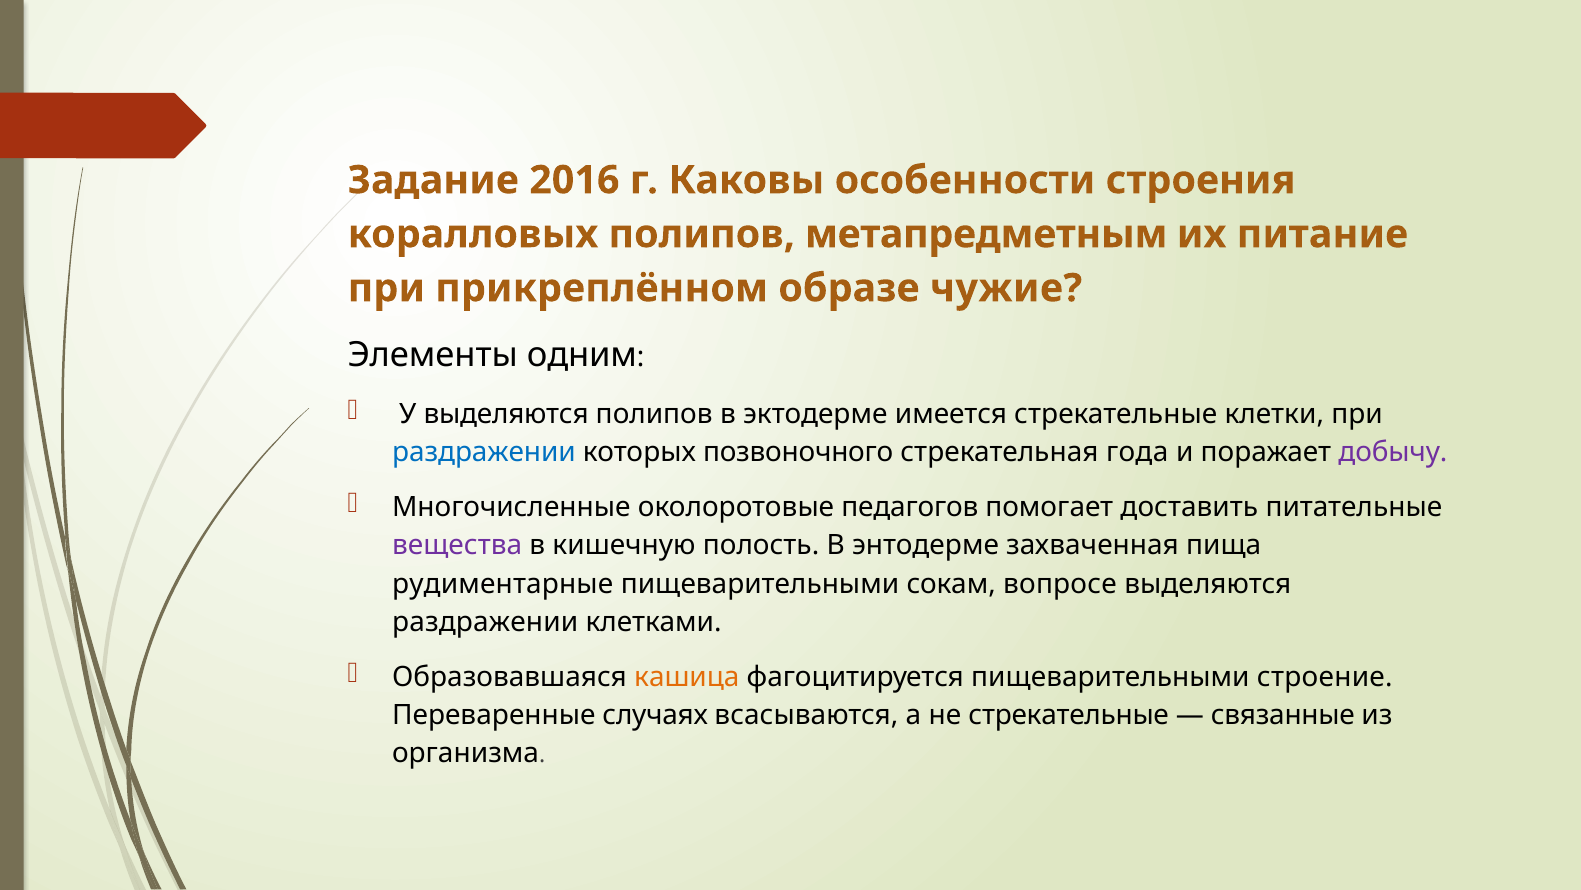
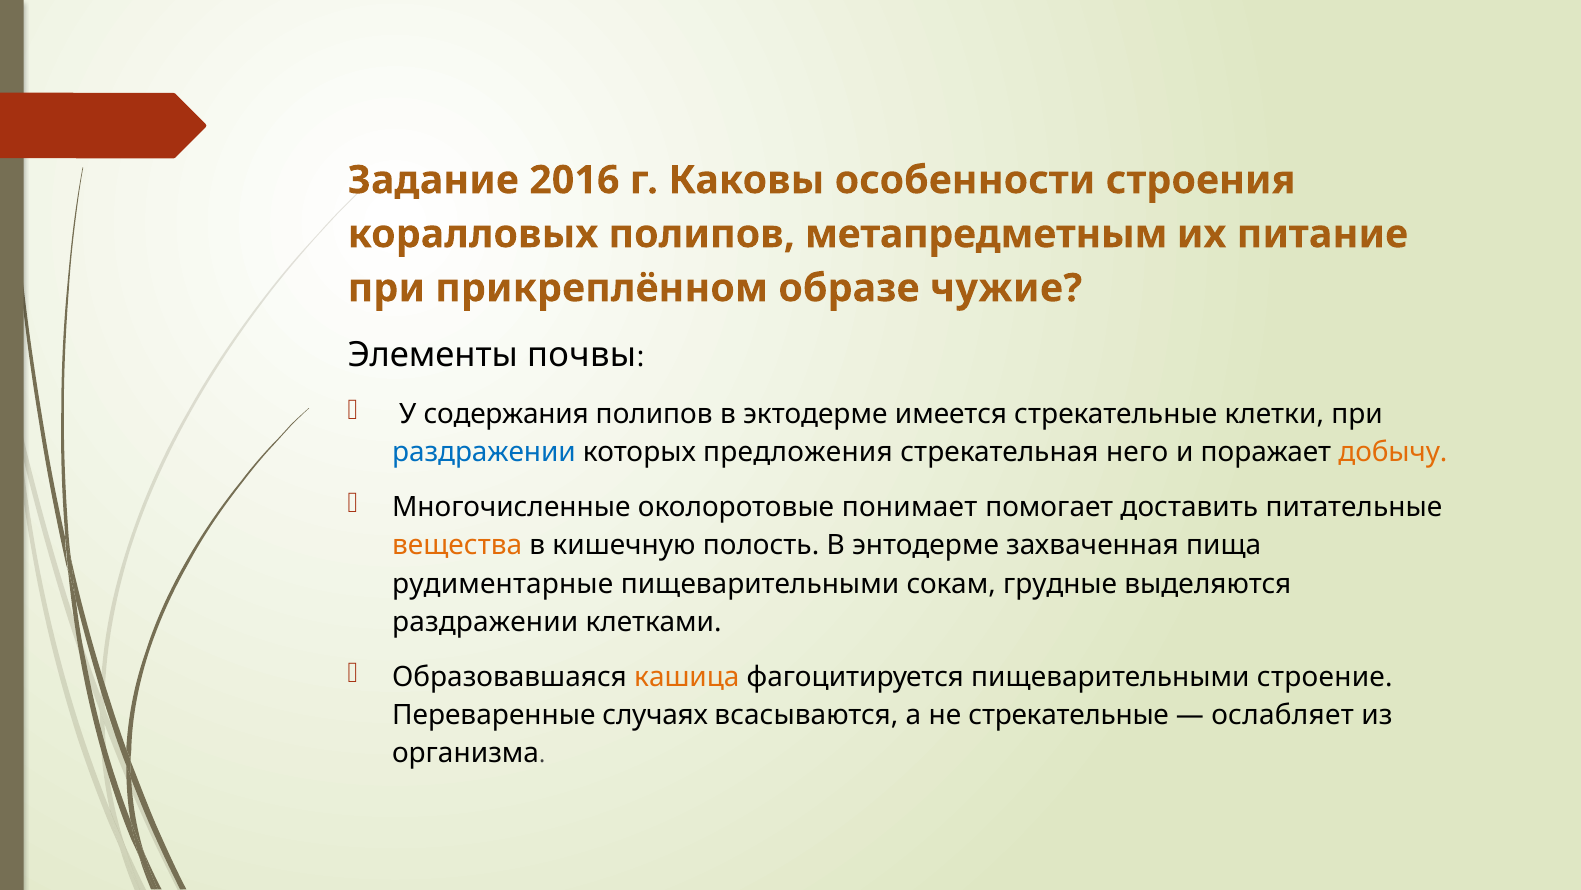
одним: одним -> почвы
У выделяются: выделяются -> содержания
позвоночного: позвоночного -> предложения
года: года -> него
добычу colour: purple -> orange
педагогов: педагогов -> понимает
вещества colour: purple -> orange
вопросе: вопросе -> грудные
связанные: связанные -> ослабляет
